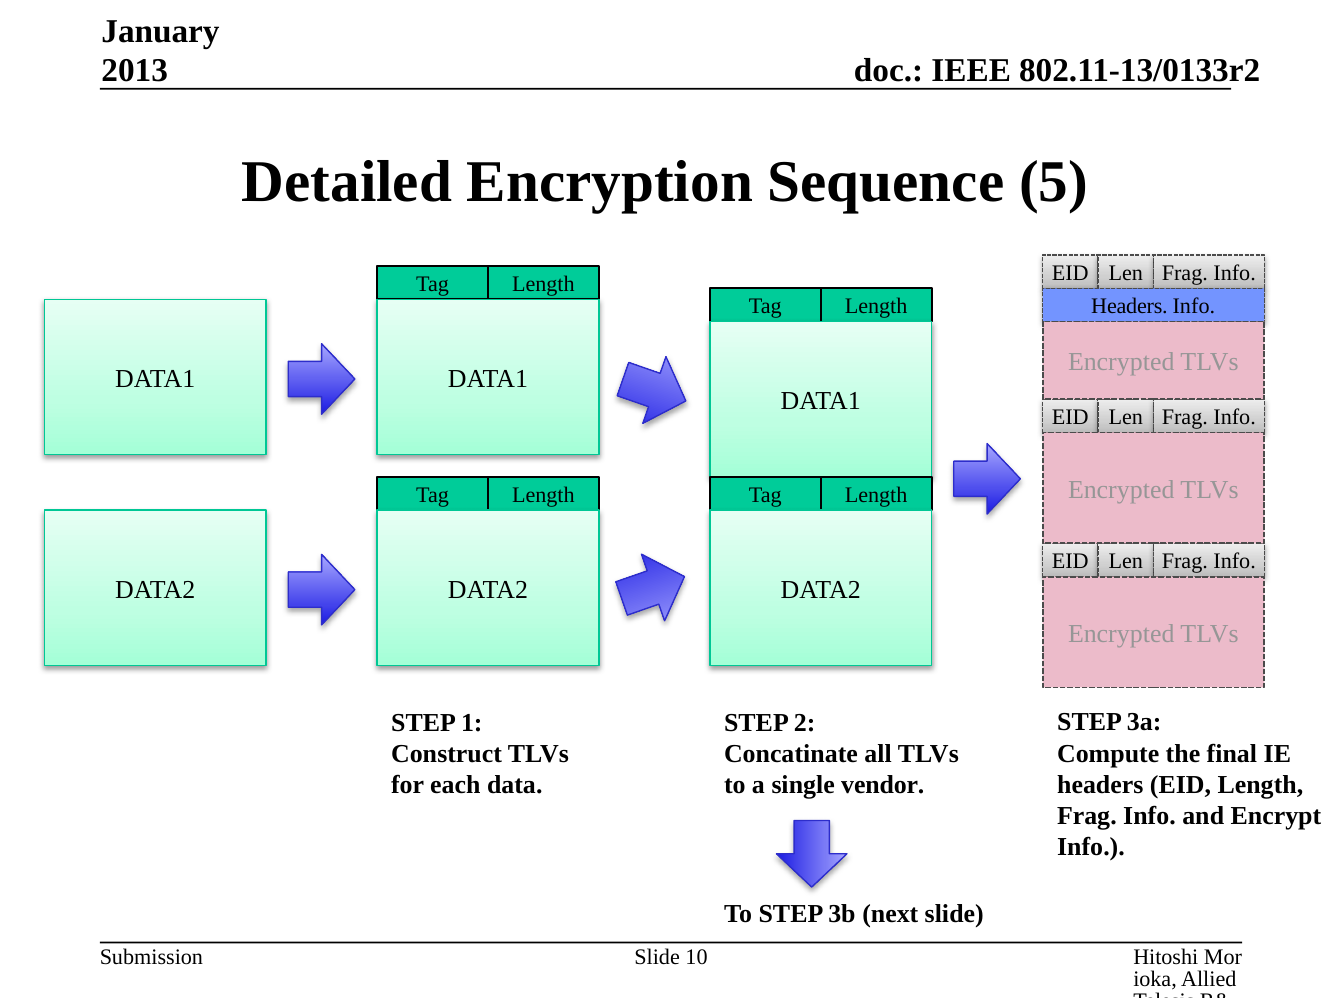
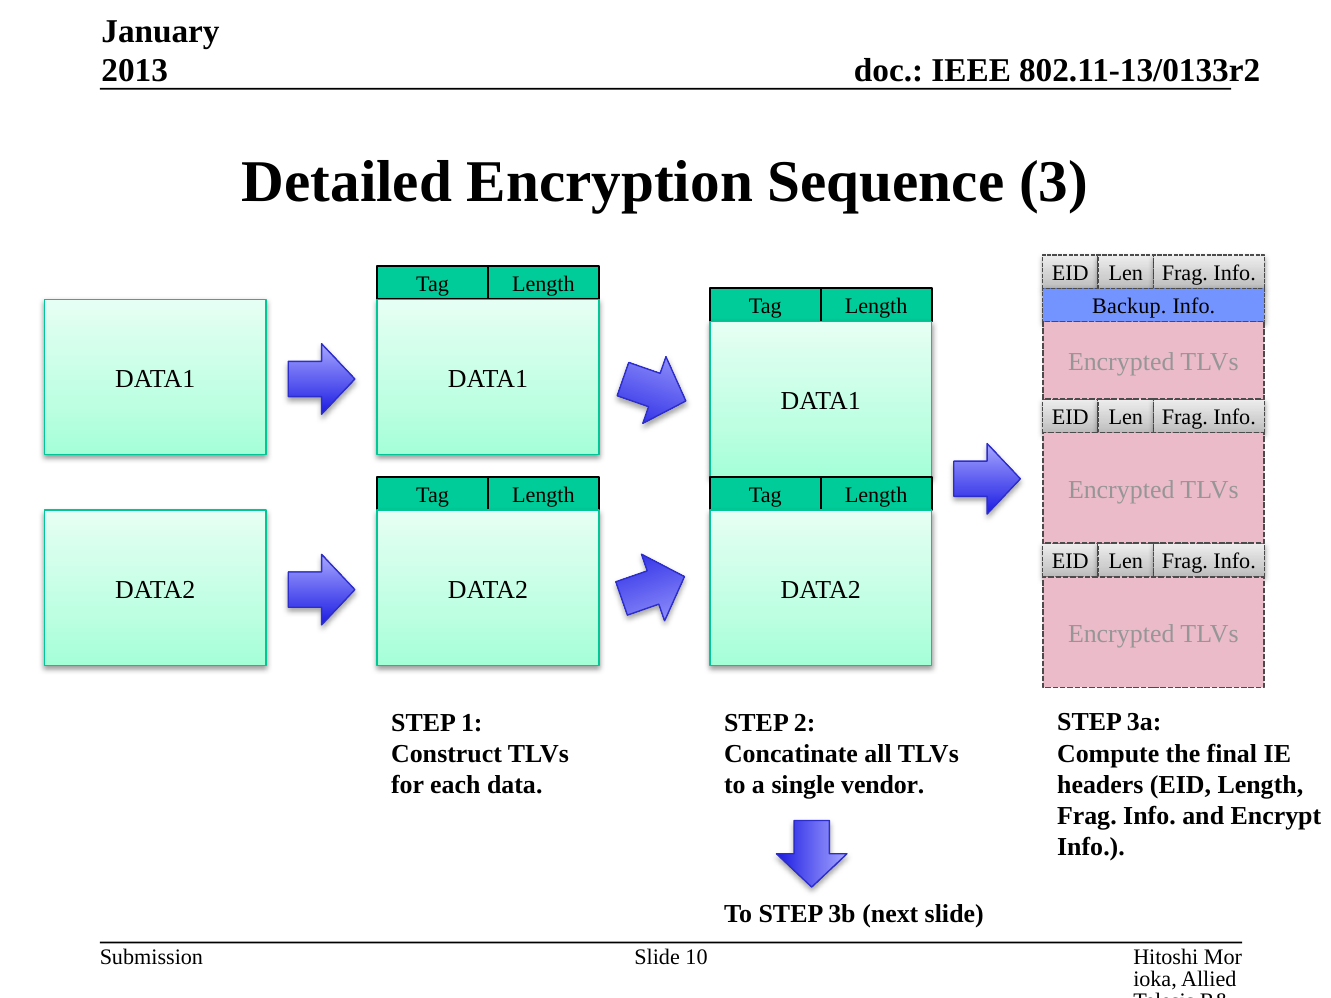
5: 5 -> 3
Headers at (1130, 307): Headers -> Backup
